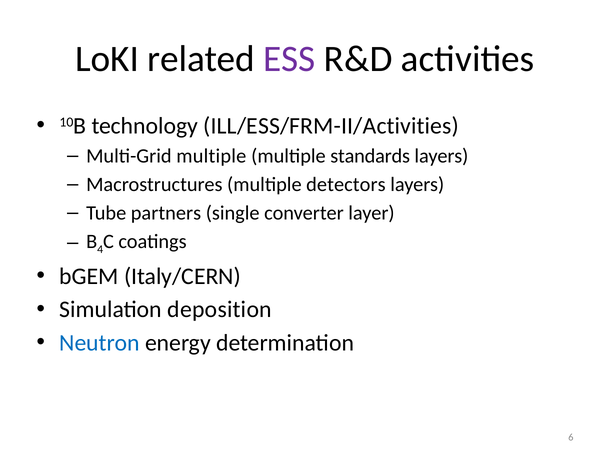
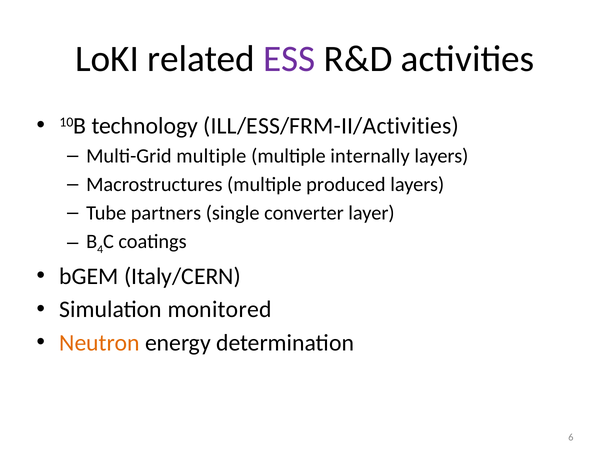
standards: standards -> internally
detectors: detectors -> produced
deposition: deposition -> monitored
Neutron colour: blue -> orange
